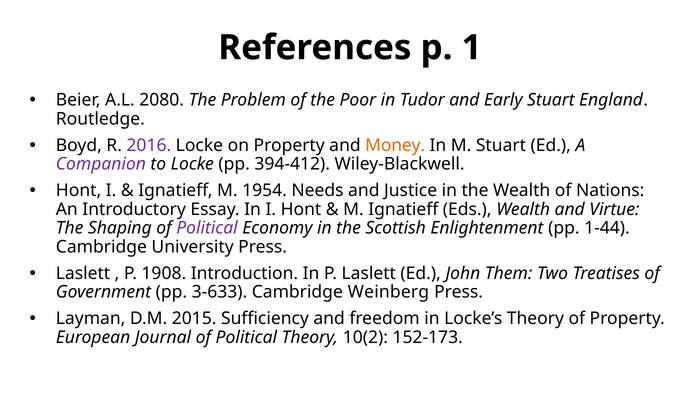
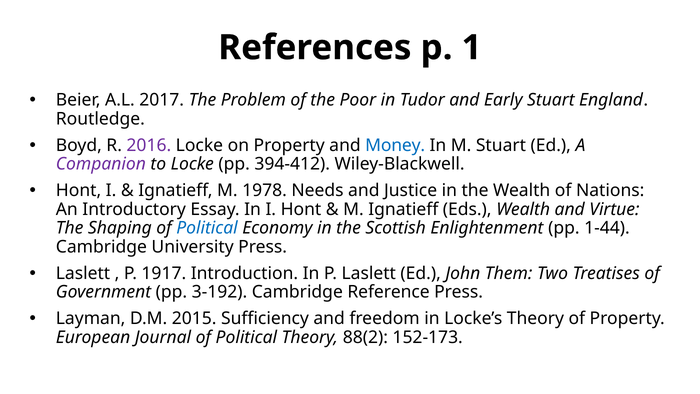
2080: 2080 -> 2017
Money colour: orange -> blue
1954: 1954 -> 1978
Political at (207, 228) colour: purple -> blue
1908: 1908 -> 1917
3-633: 3-633 -> 3-192
Weinberg: Weinberg -> Reference
10(2: 10(2 -> 88(2
